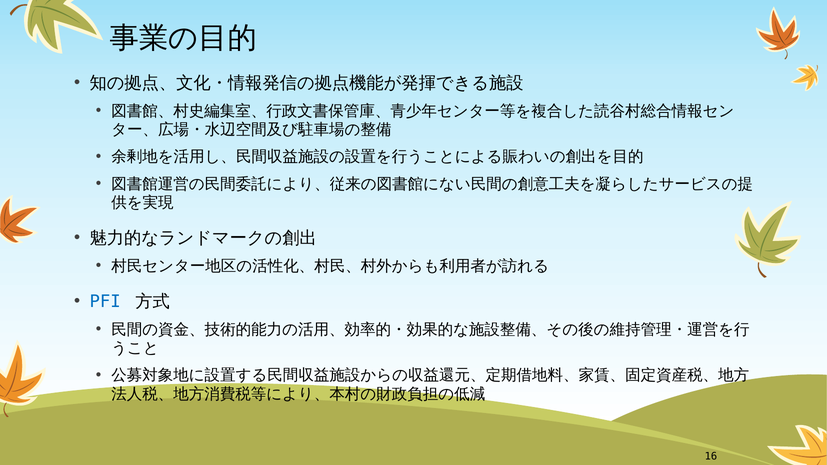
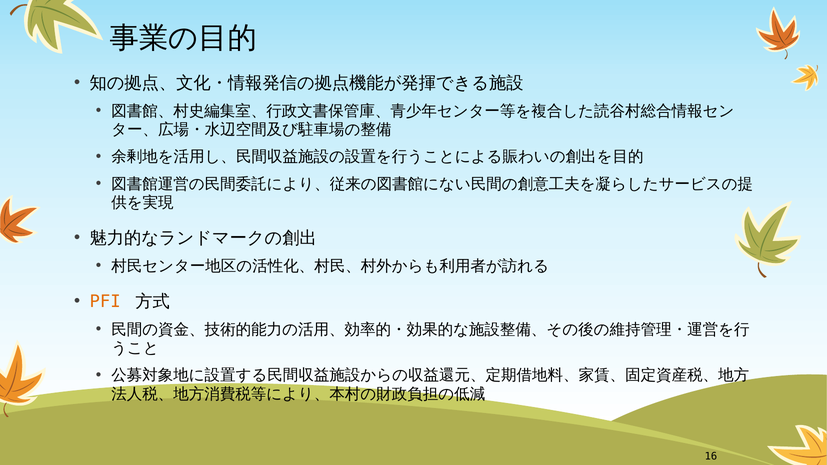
PFI colour: blue -> orange
